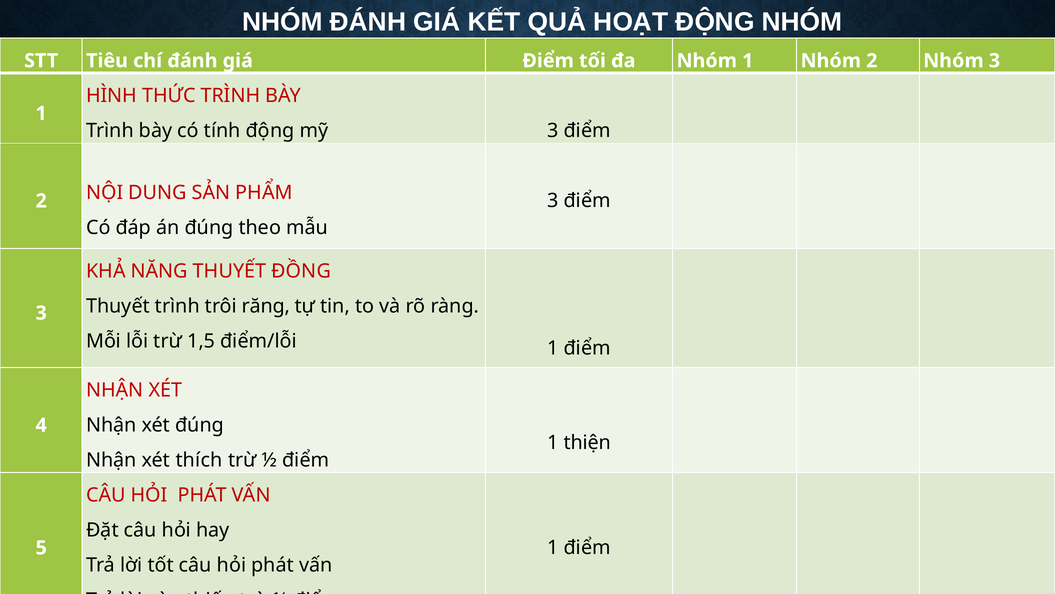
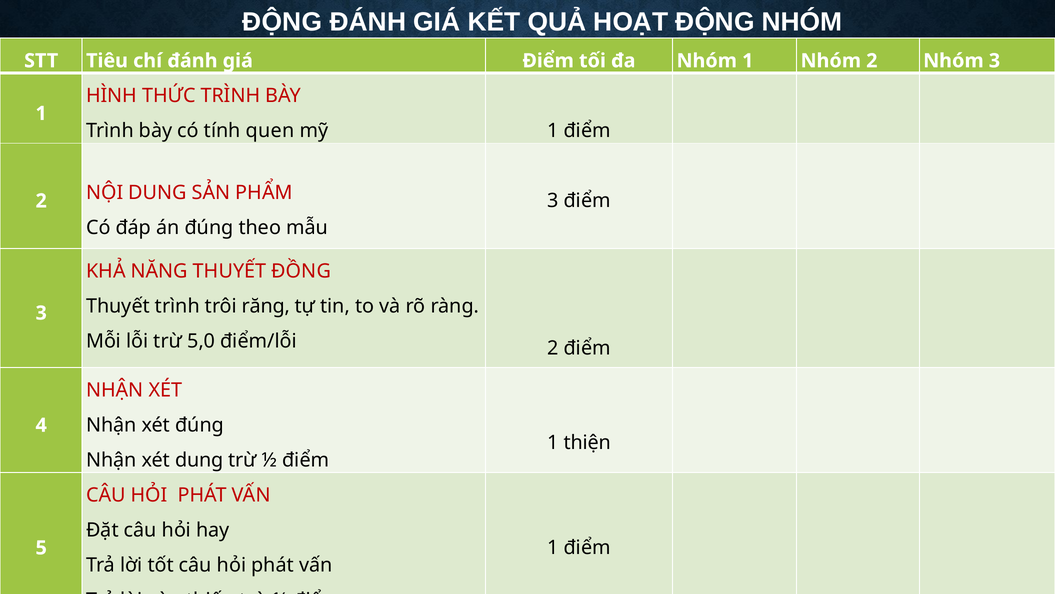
NHÓM at (282, 22): NHÓM -> ĐỘNG
tính động: động -> quen
mỹ 3: 3 -> 1
1,5: 1,5 -> 5,0
điểm/lỗi 1: 1 -> 2
xét thích: thích -> dung
